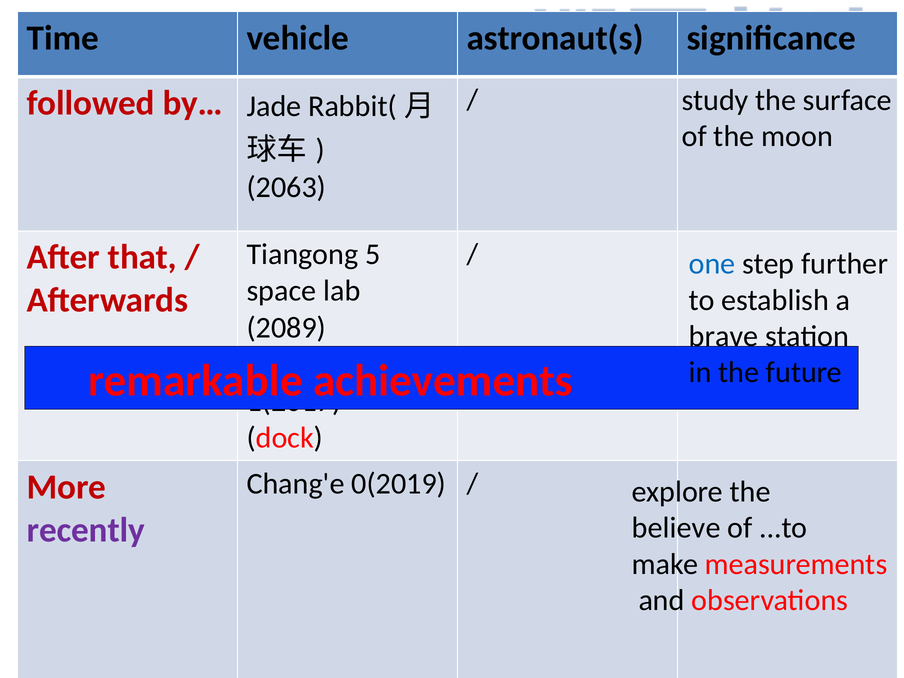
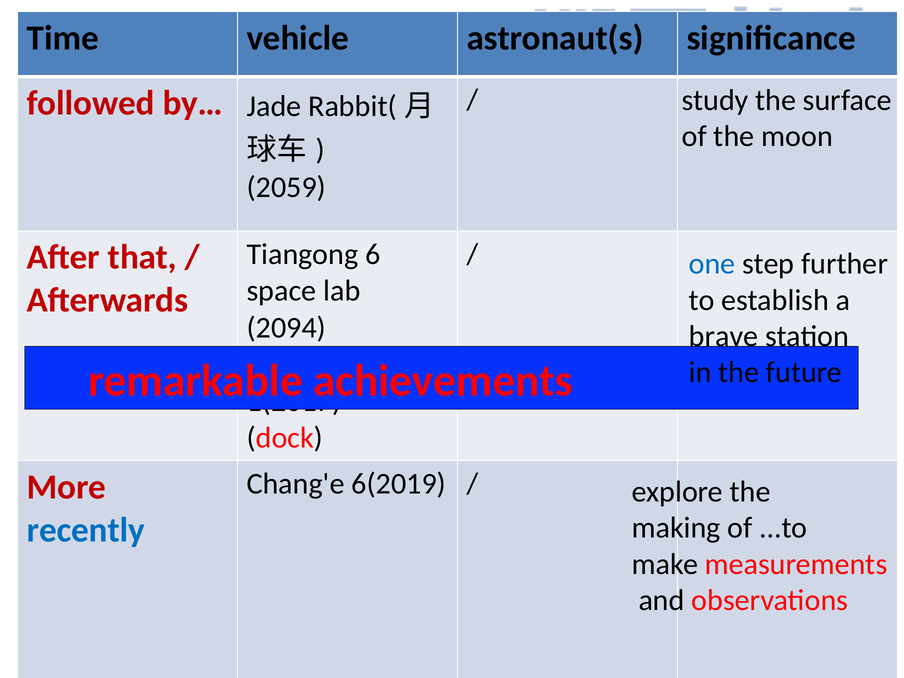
2063: 2063 -> 2059
5: 5 -> 6
2089: 2089 -> 2094
0(2019: 0(2019 -> 6(2019
recently colour: purple -> blue
believe: believe -> making
